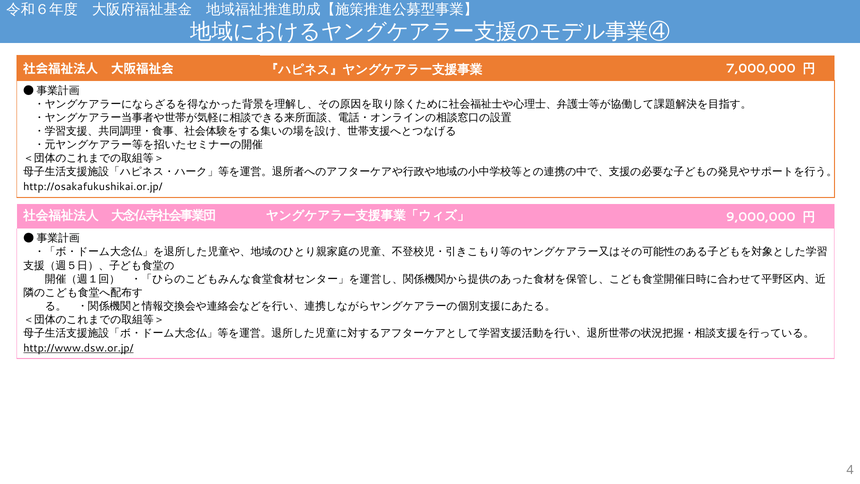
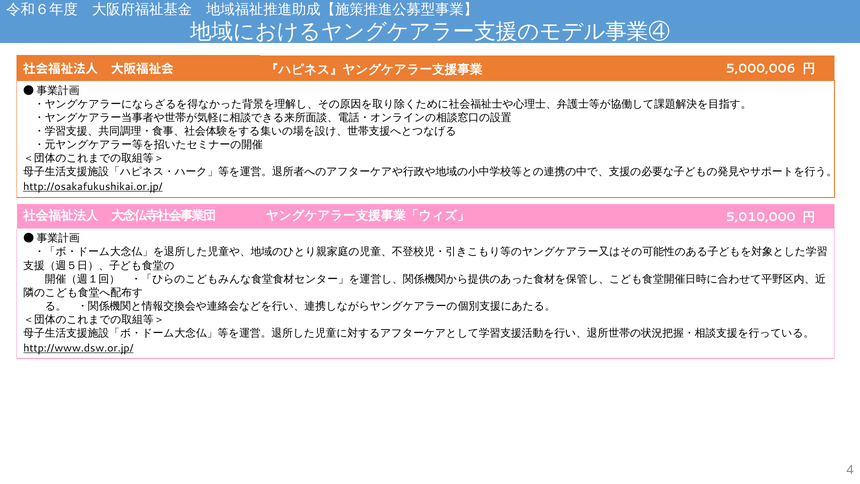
7,000,000: 7,000,000 -> 5,000,006
http://osakafukushikai.or.jp/ underline: none -> present
9,000,000: 9,000,000 -> 5,010,000
